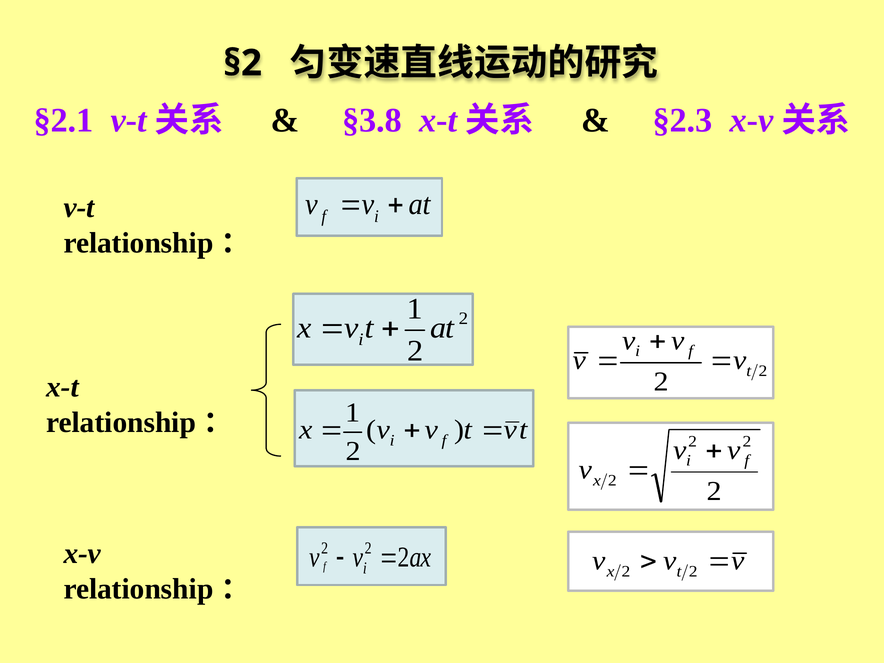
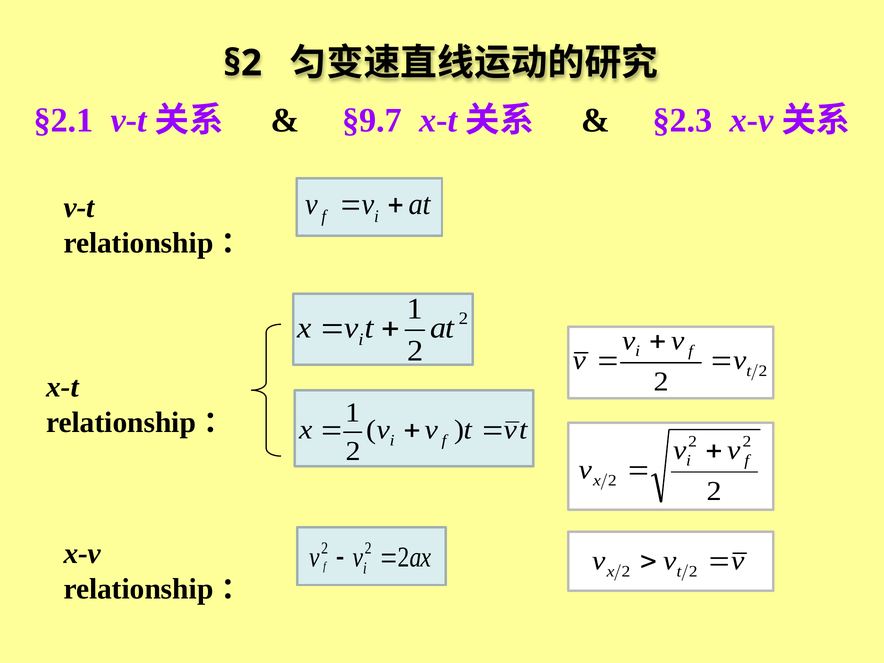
§3.8: §3.8 -> §9.7
